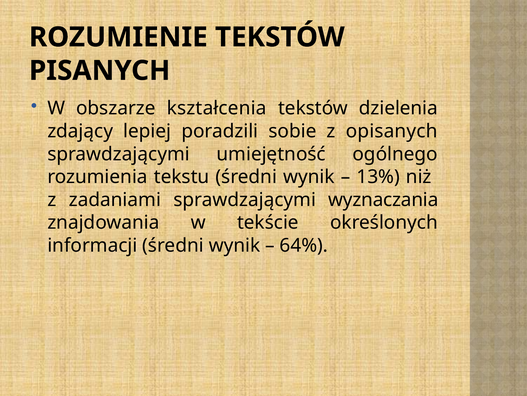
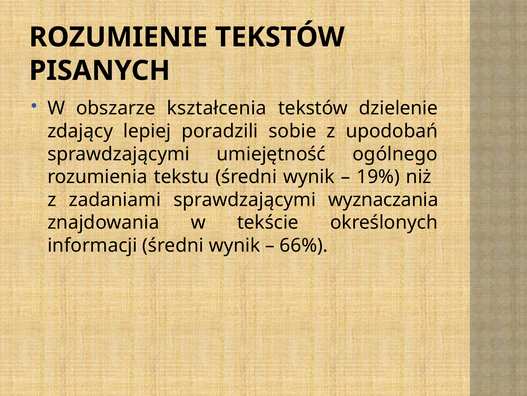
dzielenia: dzielenia -> dzielenie
opisanych: opisanych -> upodobań
13%: 13% -> 19%
64%: 64% -> 66%
